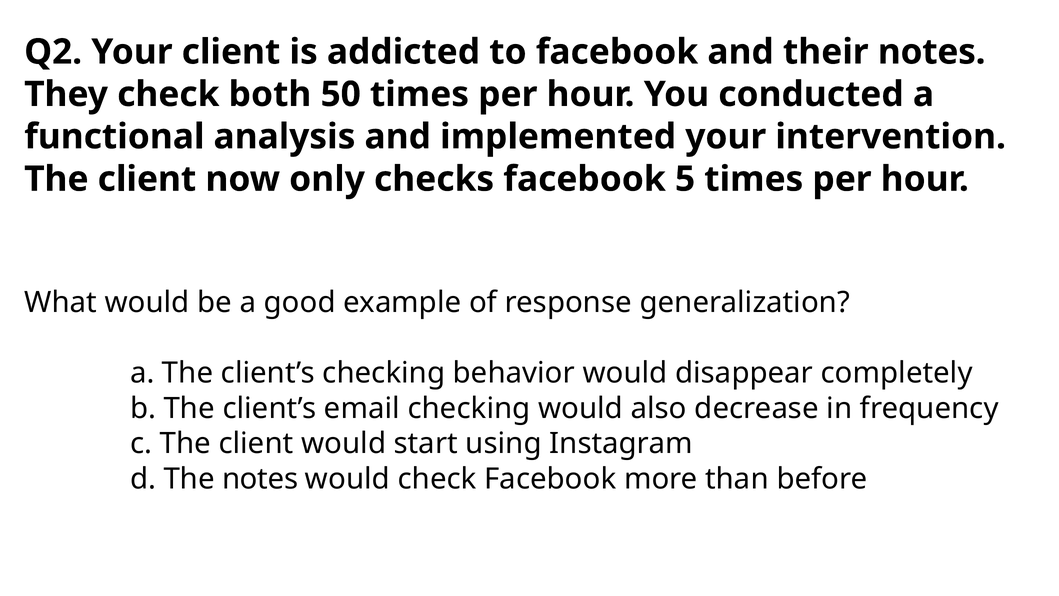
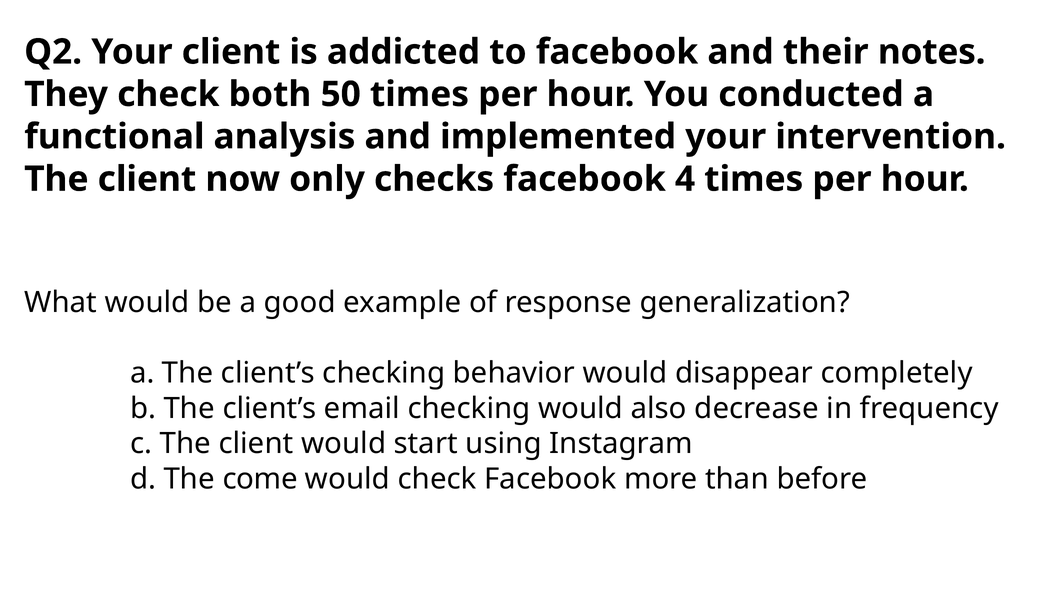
5: 5 -> 4
The notes: notes -> come
